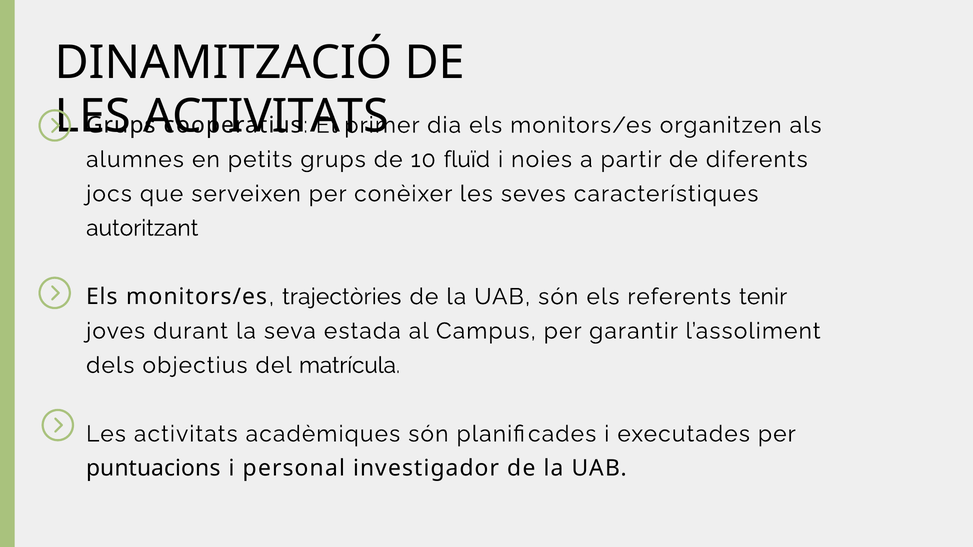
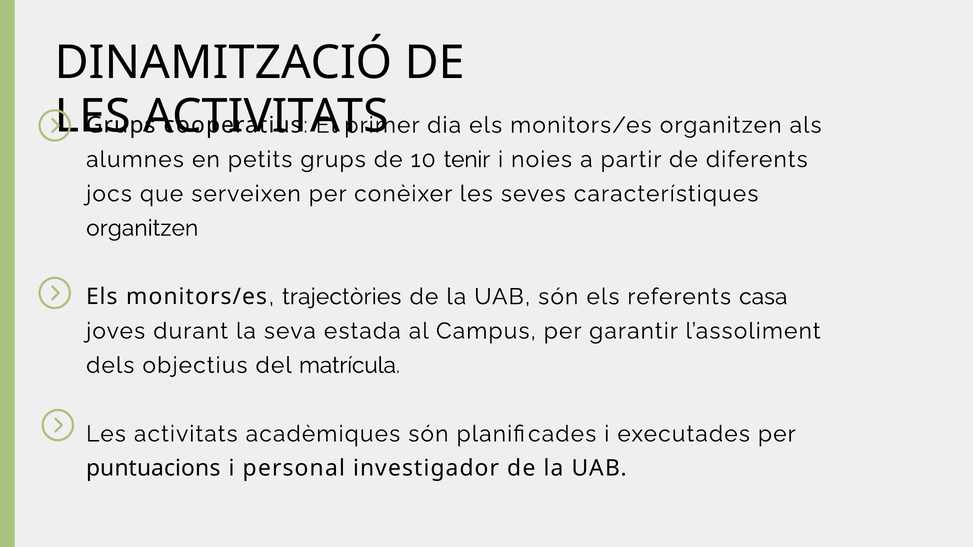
fluïd: fluïd -> tenir
autoritzant at (142, 228): autoritzant -> organitzen
tenir: tenir -> casa
